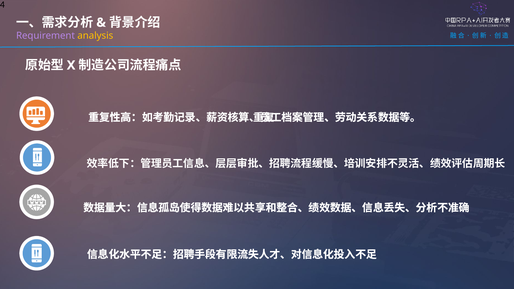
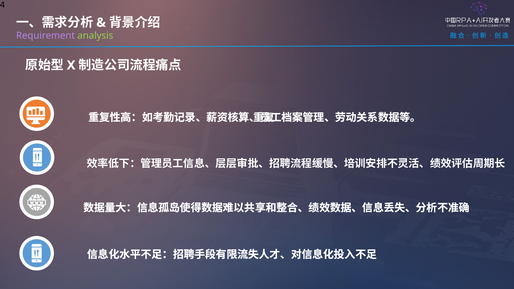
analysis colour: yellow -> light green
